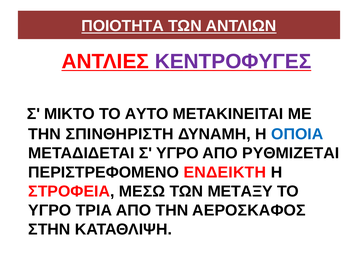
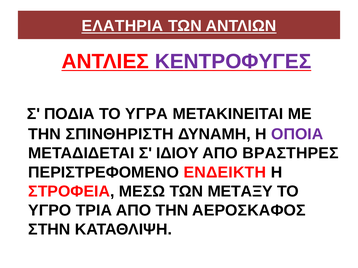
ΠΟΙΟΤΗΤΑ: ΠΟΙΟΤΗΤΑ -> ΕΛΑΤΗΡΙΑ
ΜΙΚΤΟ: ΜΙΚΤΟ -> ΠΟΔΙΑ
ΑΥΤΟ: ΑΥΤΟ -> ΥΓΡΑ
ΟΠΟΙΑ colour: blue -> purple
Σ ΥΓΡΟ: ΥΓΡΟ -> ΙΔΙΟΥ
ΡΥΘΜΙΖΕΤΑΙ: ΡΥΘΜΙΖΕΤΑΙ -> ΒΡΑΣΤΗΡΕΣ
